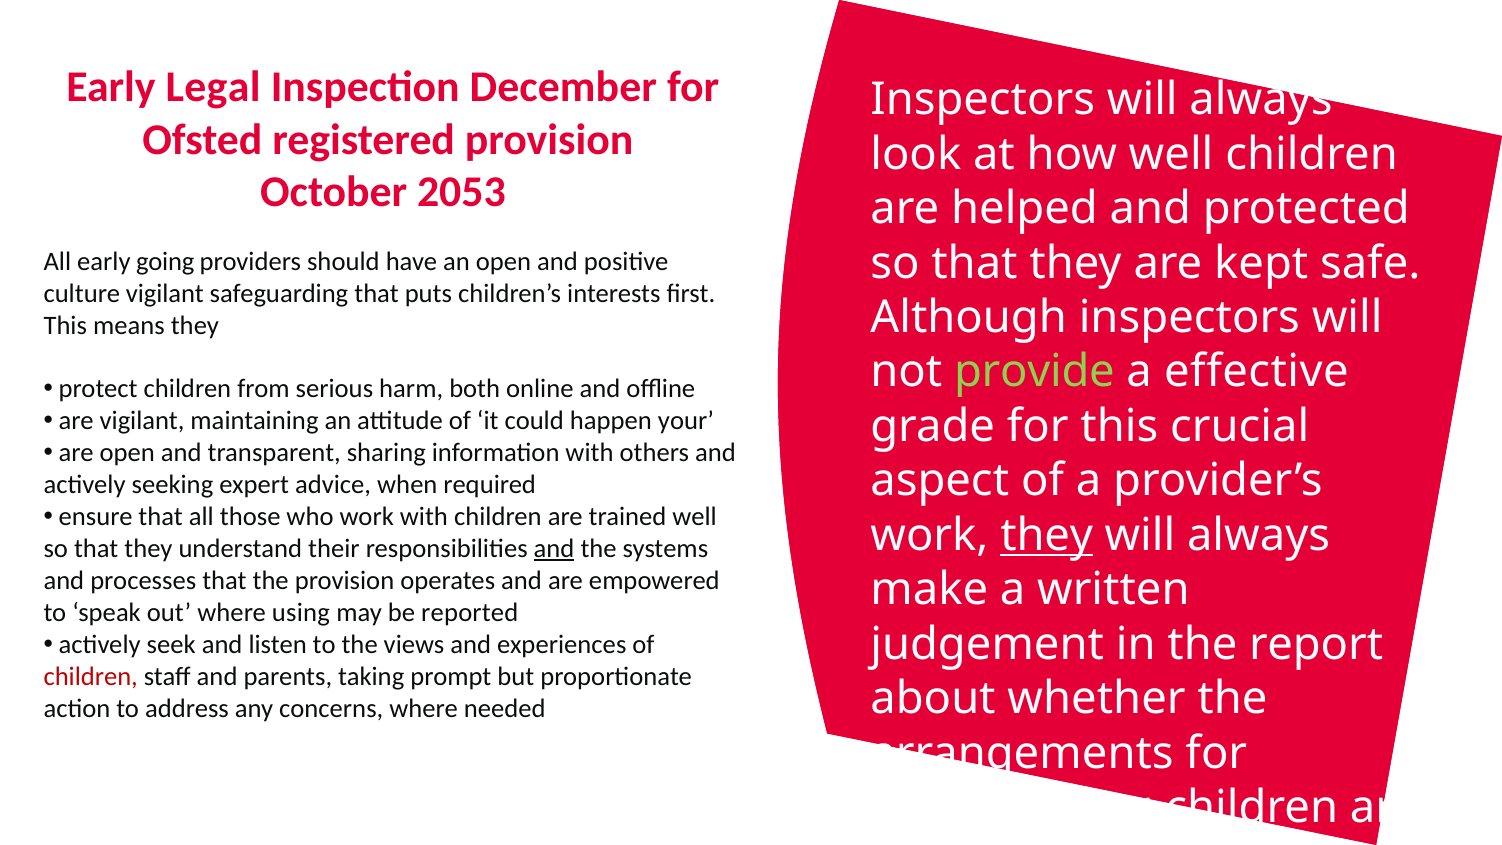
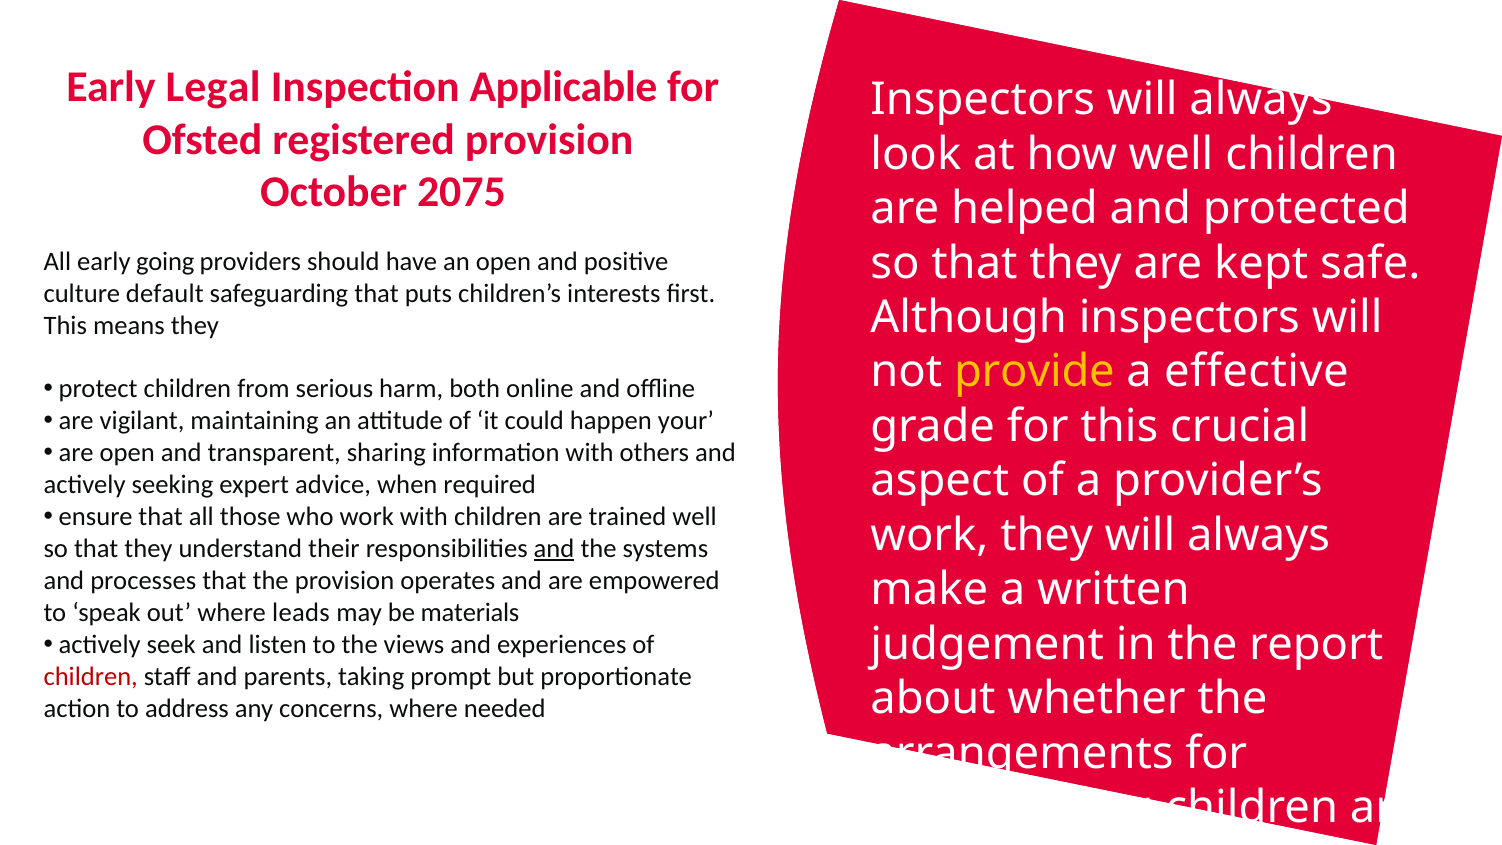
December: December -> Applicable
2053: 2053 -> 2075
culture vigilant: vigilant -> default
provide colour: light green -> yellow
they at (1047, 535) underline: present -> none
using: using -> leads
reported: reported -> materials
